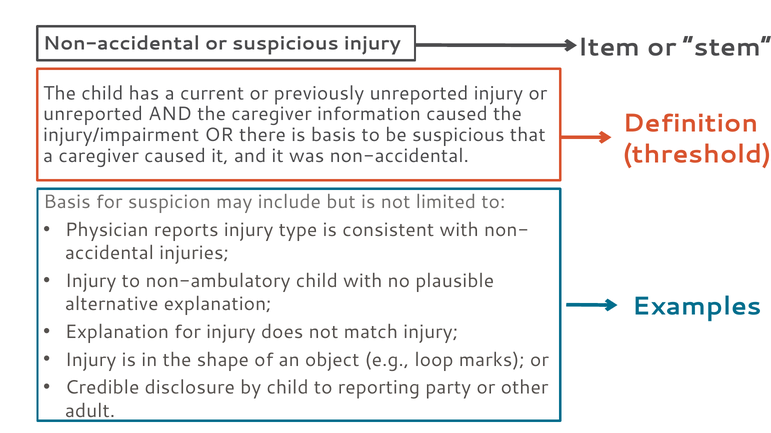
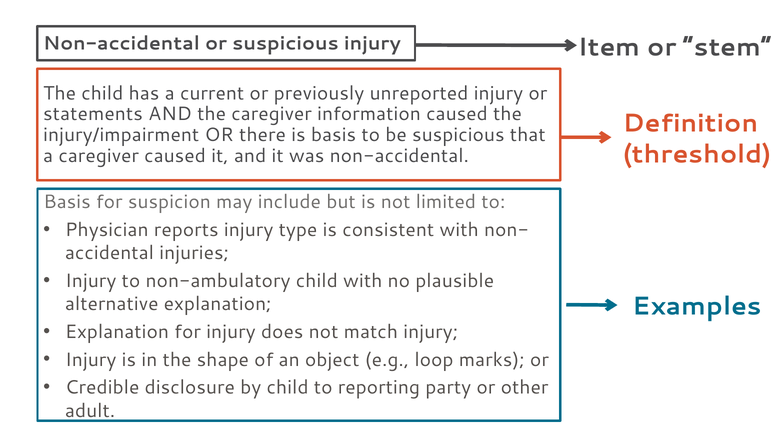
unreported at (93, 114): unreported -> statements
